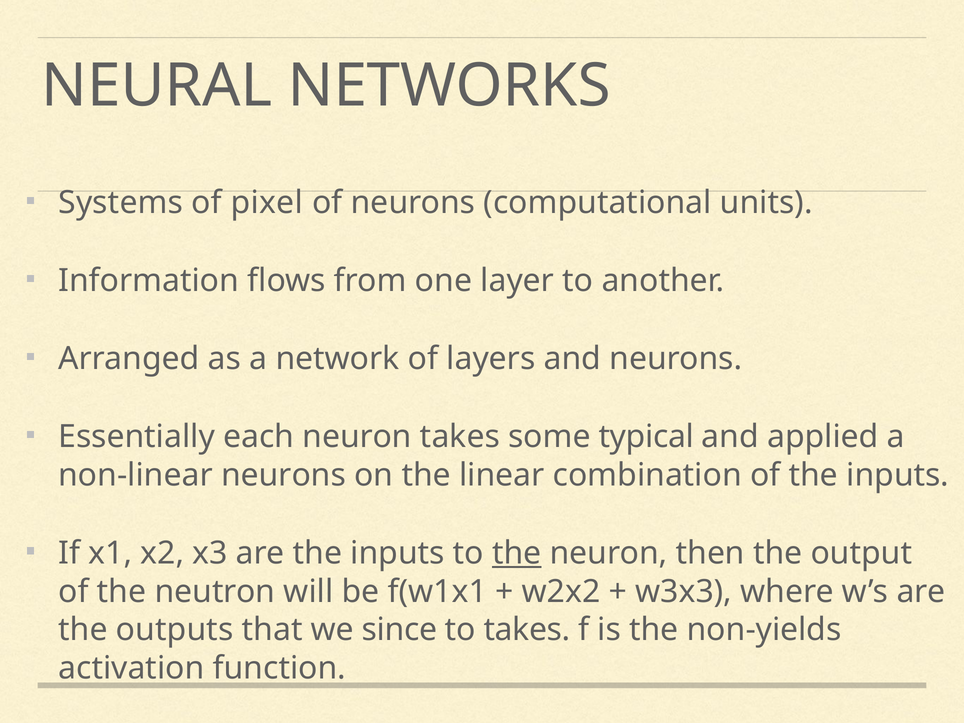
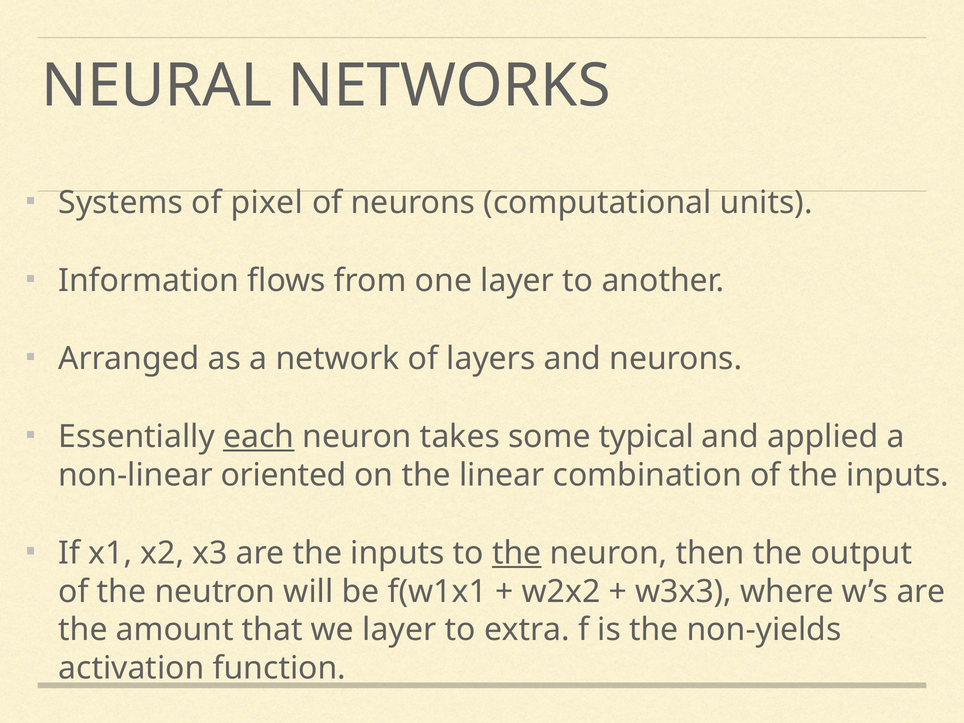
each underline: none -> present
non-linear neurons: neurons -> oriented
outputs: outputs -> amount
we since: since -> layer
to takes: takes -> extra
